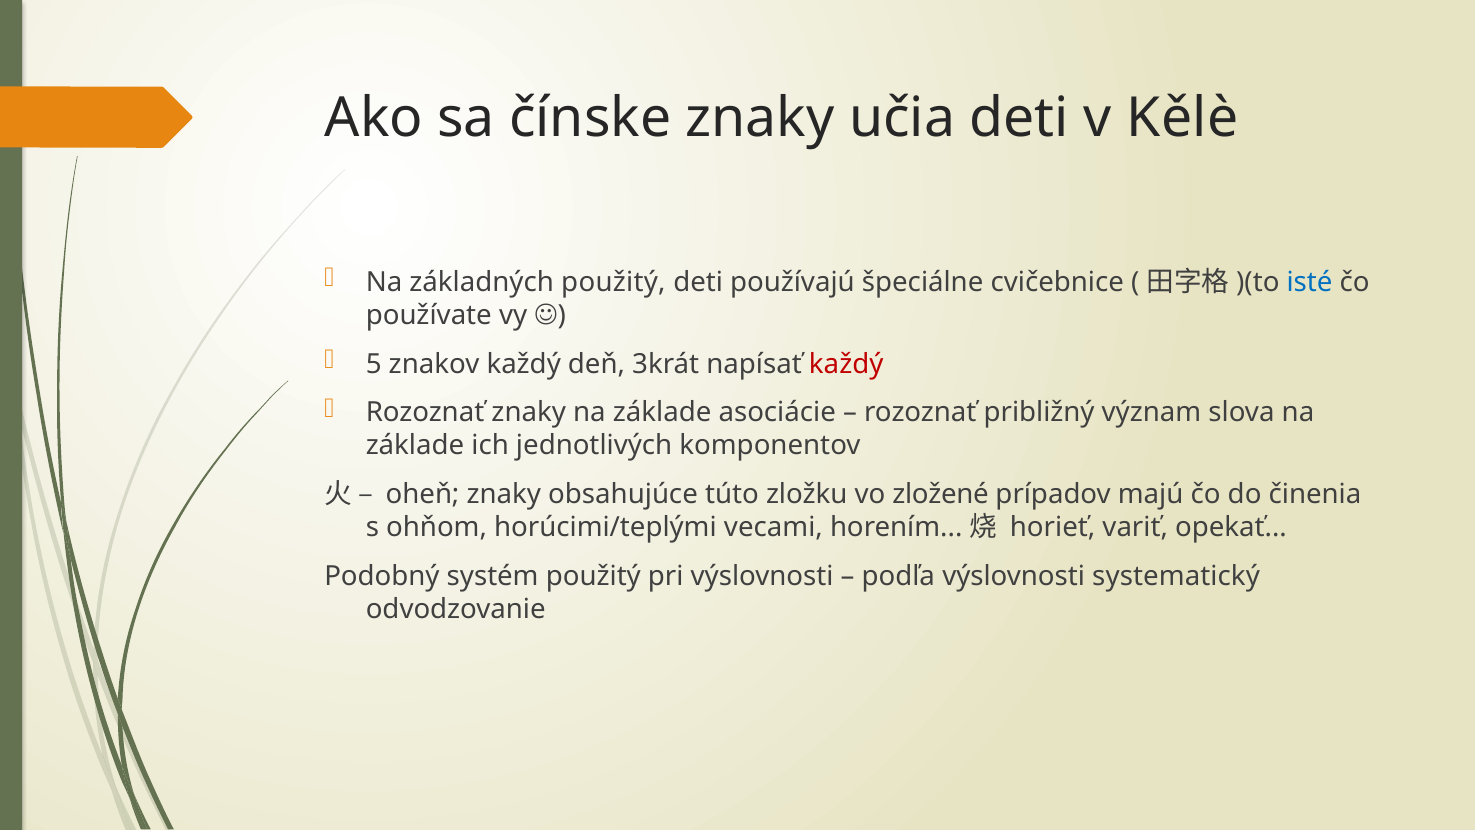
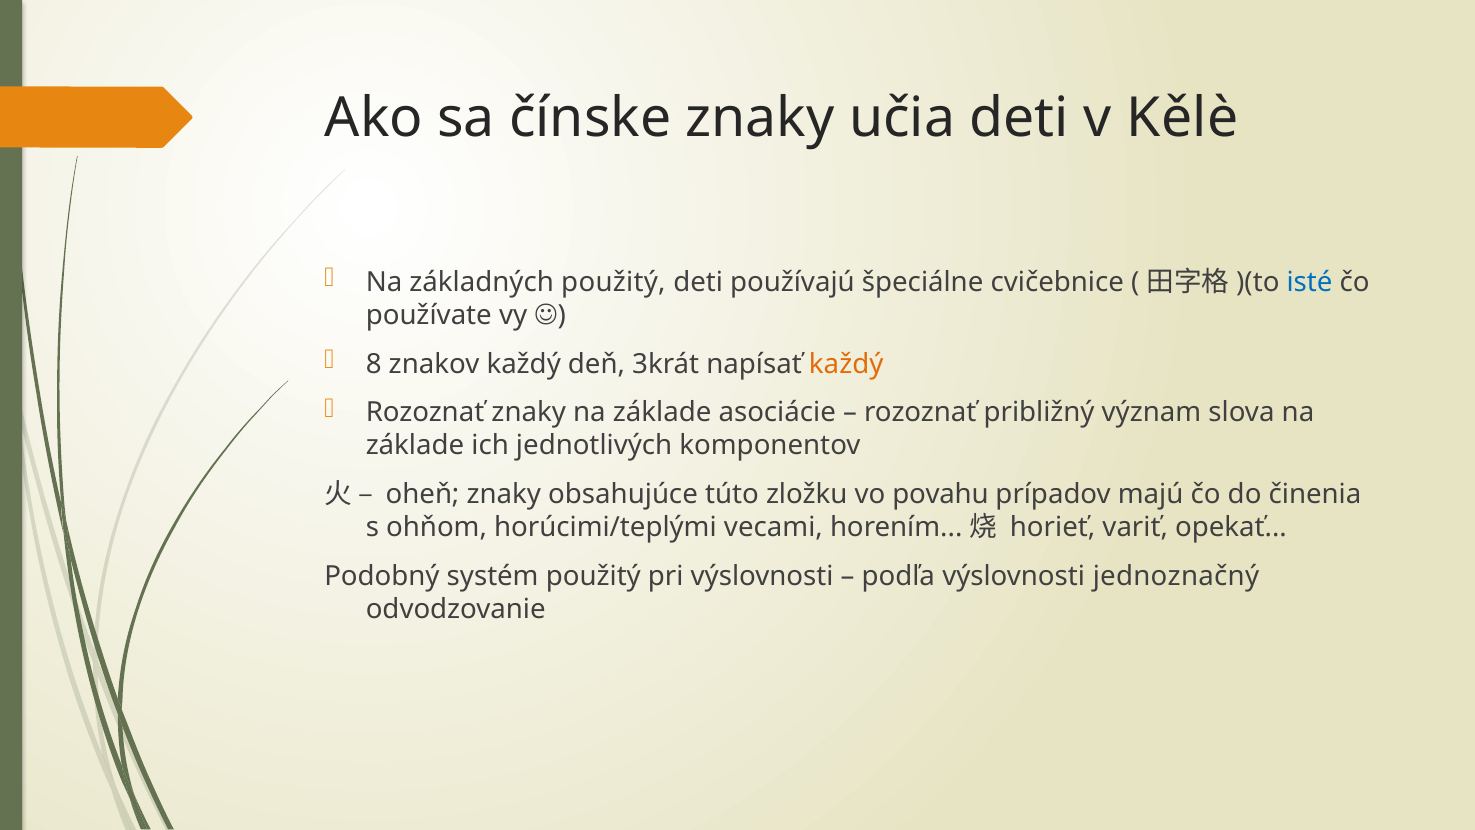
5: 5 -> 8
každý at (846, 364) colour: red -> orange
zložené: zložené -> povahu
systematický: systematický -> jednoznačný
